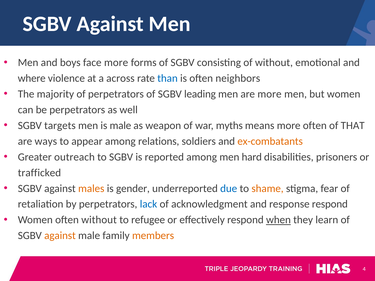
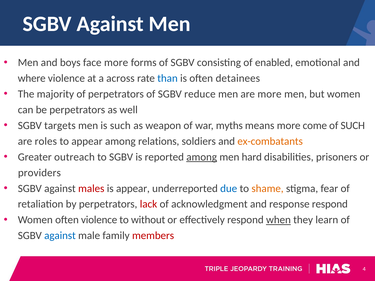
of without: without -> enabled
neighbors: neighbors -> detainees
leading: leading -> reduce
is male: male -> such
more often: often -> come
of THAT: THAT -> SUCH
ways: ways -> roles
among at (202, 157) underline: none -> present
trafficked: trafficked -> providers
males colour: orange -> red
is gender: gender -> appear
lack colour: blue -> red
often without: without -> violence
refugee: refugee -> without
against at (60, 236) colour: orange -> blue
members colour: orange -> red
